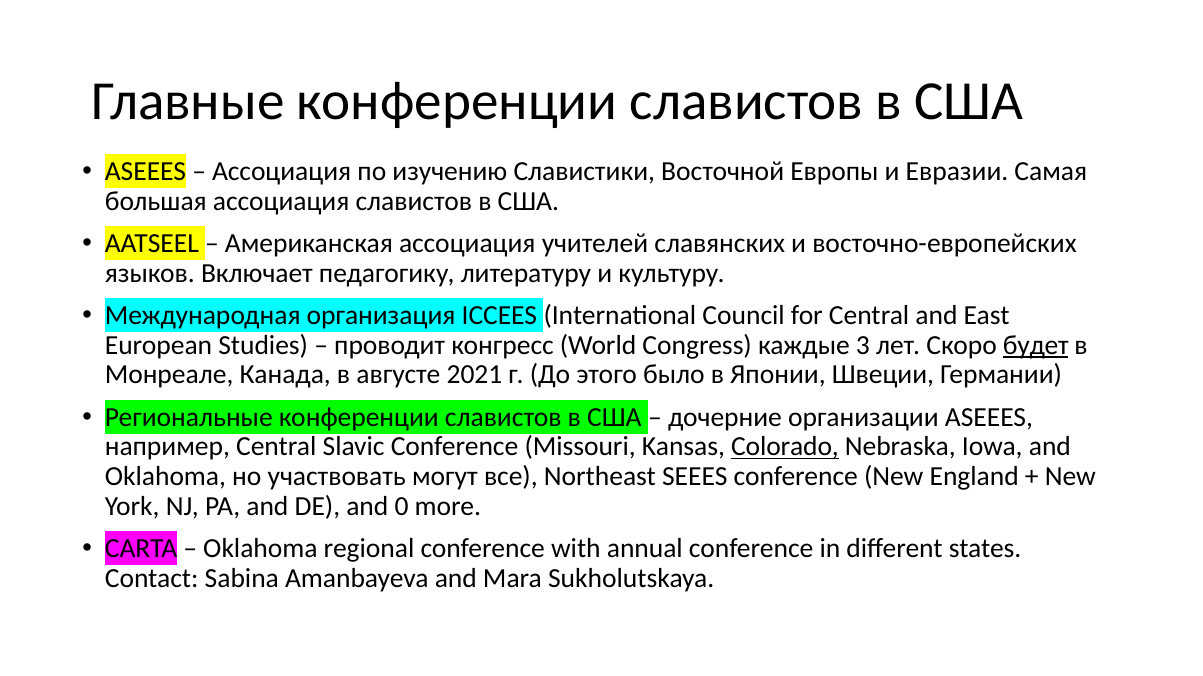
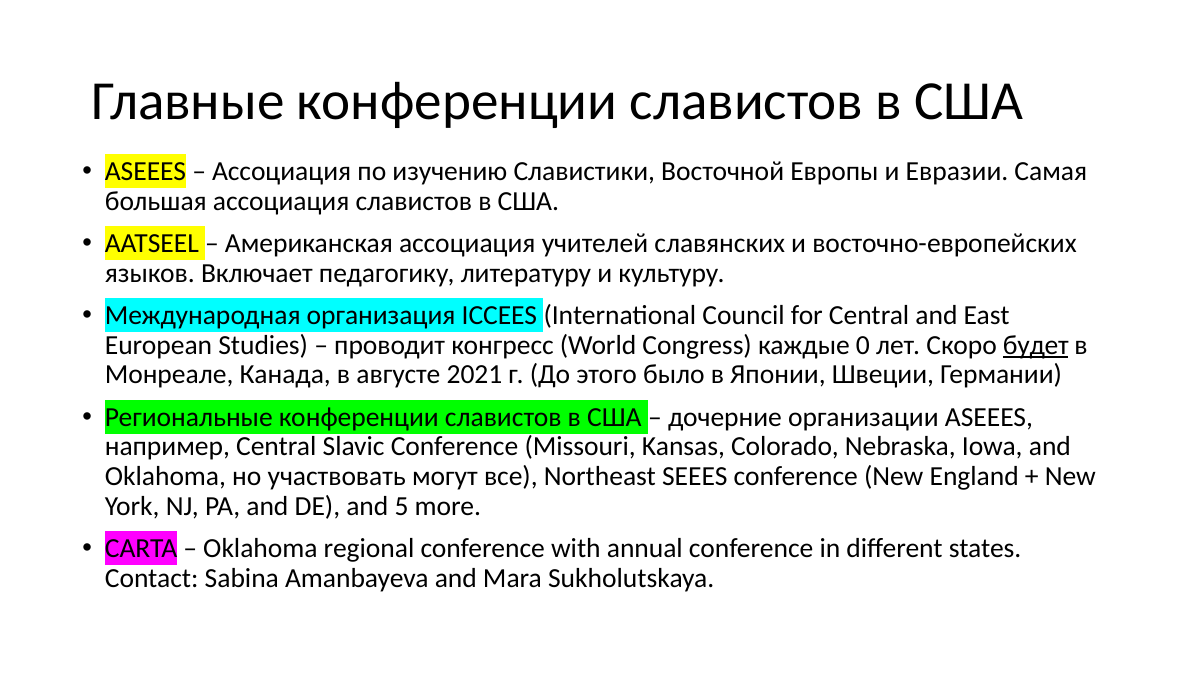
3: 3 -> 0
Colorado underline: present -> none
0: 0 -> 5
